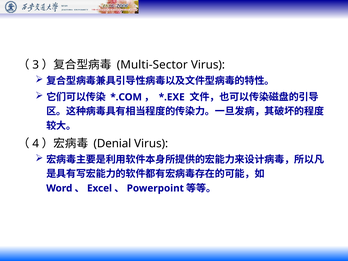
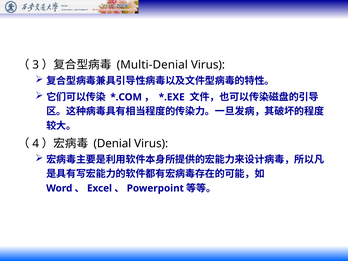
Multi-Sector: Multi-Sector -> Multi-Denial
